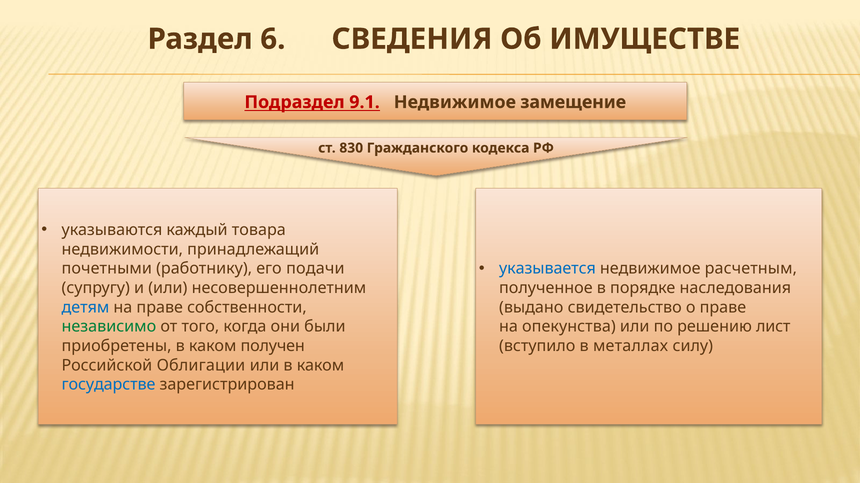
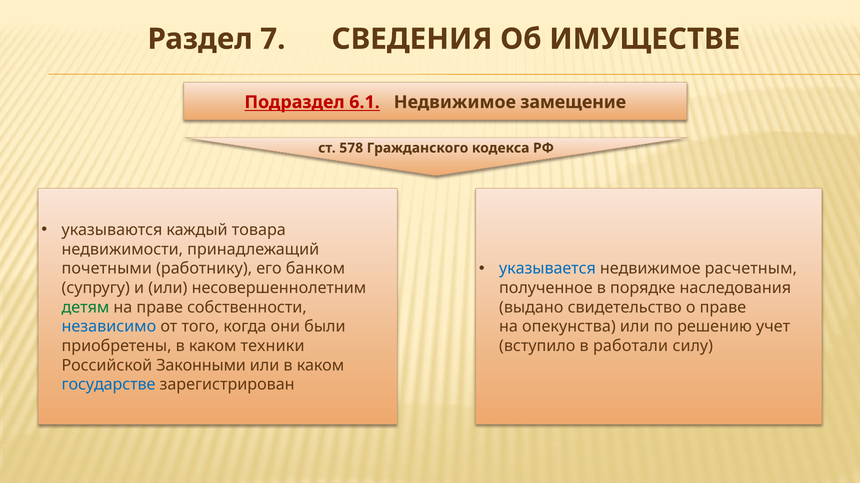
6: 6 -> 7
9.1: 9.1 -> 6.1
830: 830 -> 578
подачи: подачи -> банком
детям colour: blue -> green
независимо colour: green -> blue
лист: лист -> учет
получен: получен -> техники
металлах: металлах -> работали
Облигации: Облигации -> Законными
